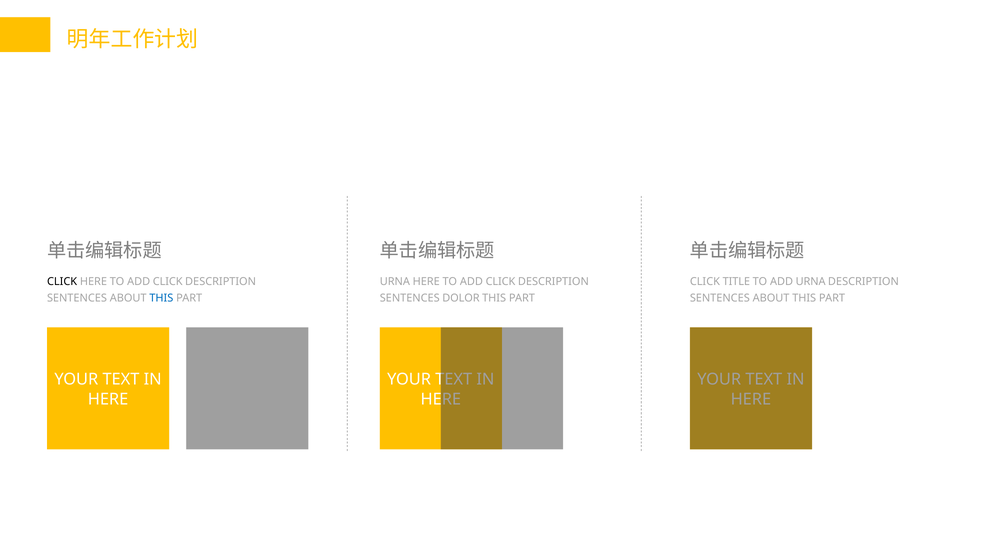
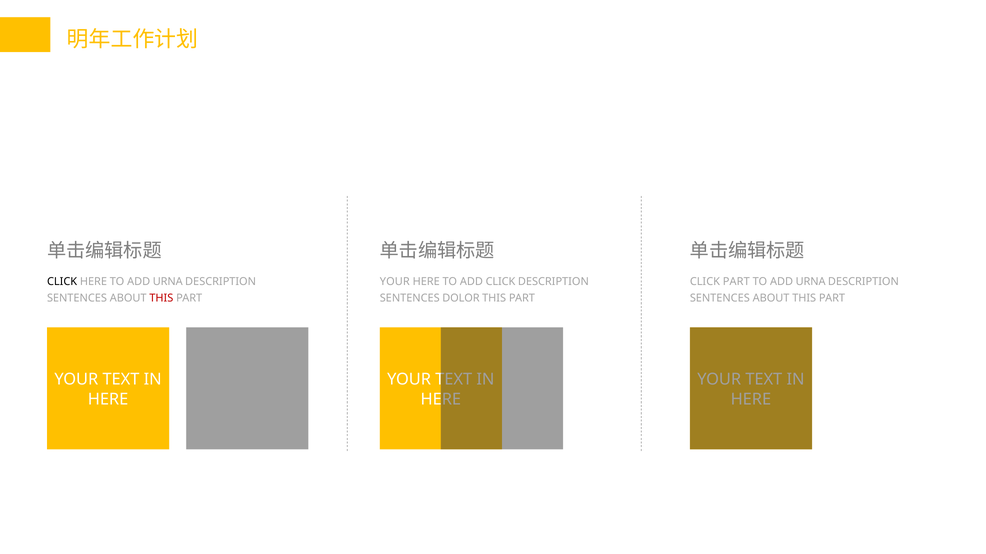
CLICK at (168, 282): CLICK -> URNA
URNA at (395, 282): URNA -> YOUR
CLICK TITLE: TITLE -> PART
THIS at (161, 298) colour: blue -> red
